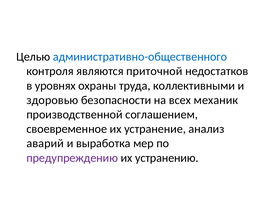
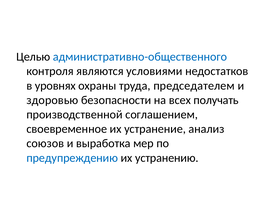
приточной: приточной -> условиями
коллективными: коллективными -> председателем
механик: механик -> получать
аварий: аварий -> союзов
предупреждению colour: purple -> blue
